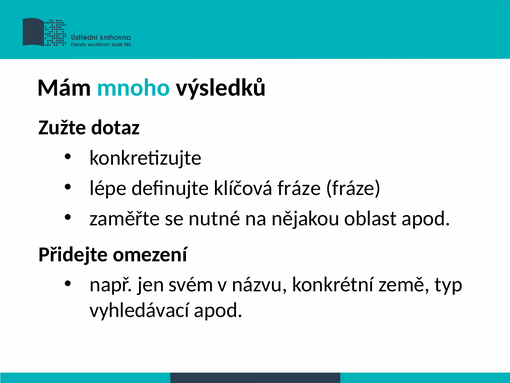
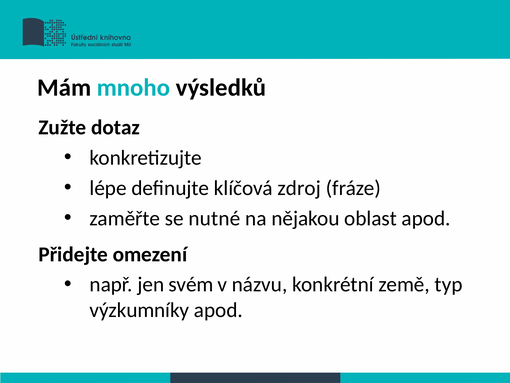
klíčová fráze: fráze -> zdroj
vyhledávací: vyhledávací -> výzkumníky
